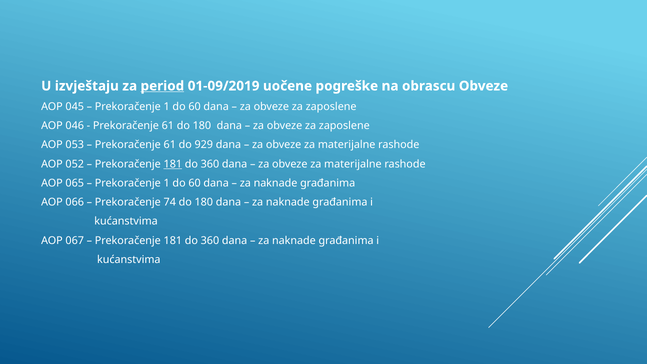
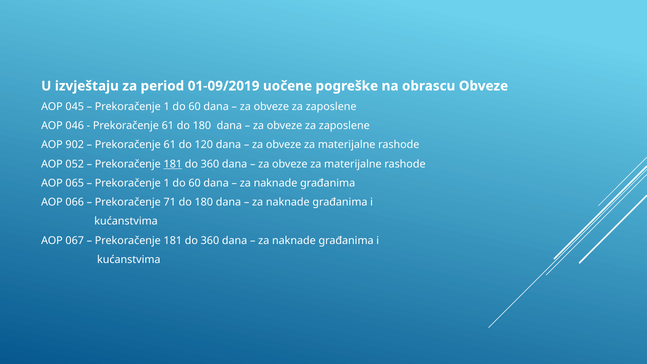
period underline: present -> none
053: 053 -> 902
929: 929 -> 120
74: 74 -> 71
